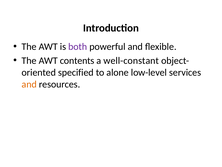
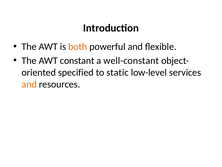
both colour: purple -> orange
contents: contents -> constant
alone: alone -> static
